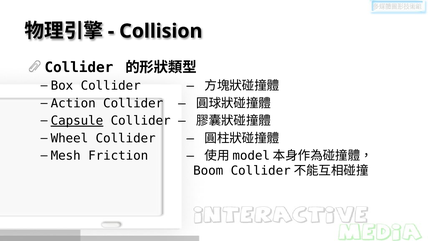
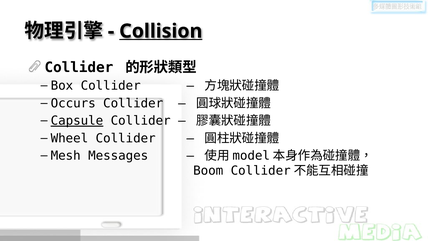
Collision underline: none -> present
Action: Action -> Occurs
Friction: Friction -> Messages
